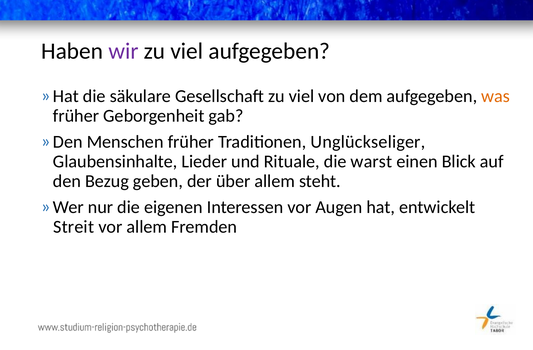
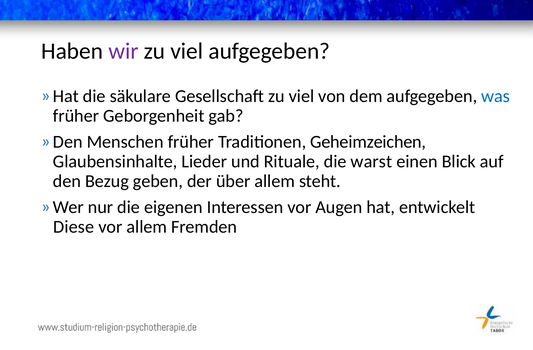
was colour: orange -> blue
Unglückseliger: Unglückseliger -> Geheimzeichen
Streit: Streit -> Diese
